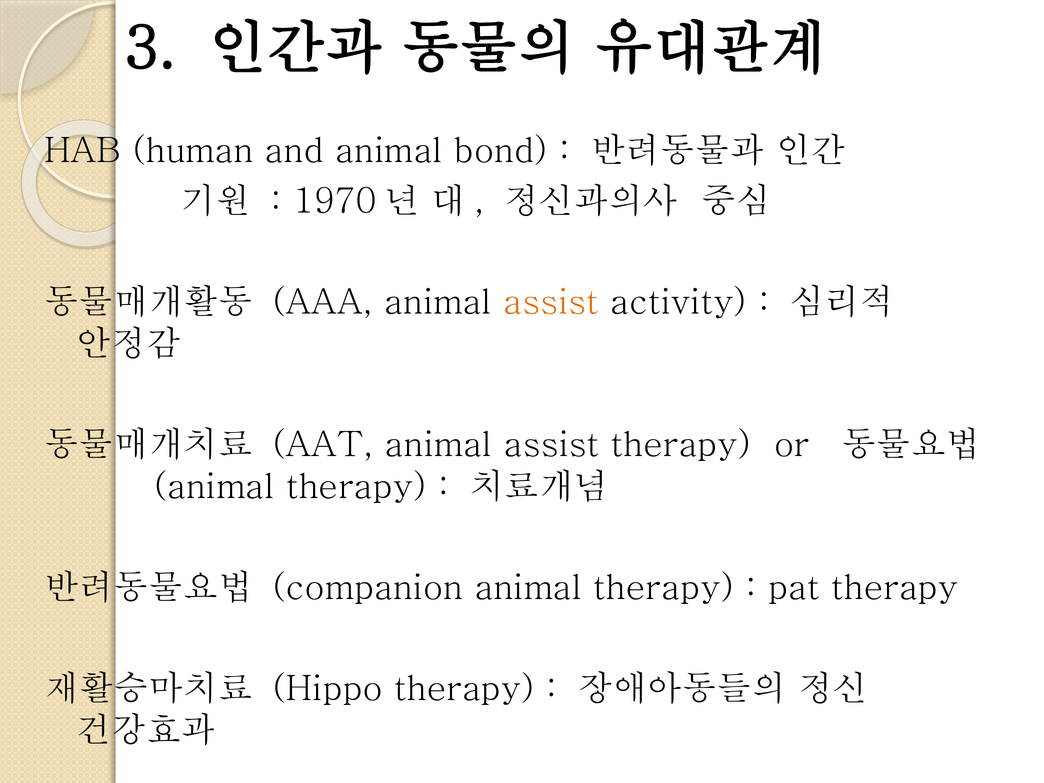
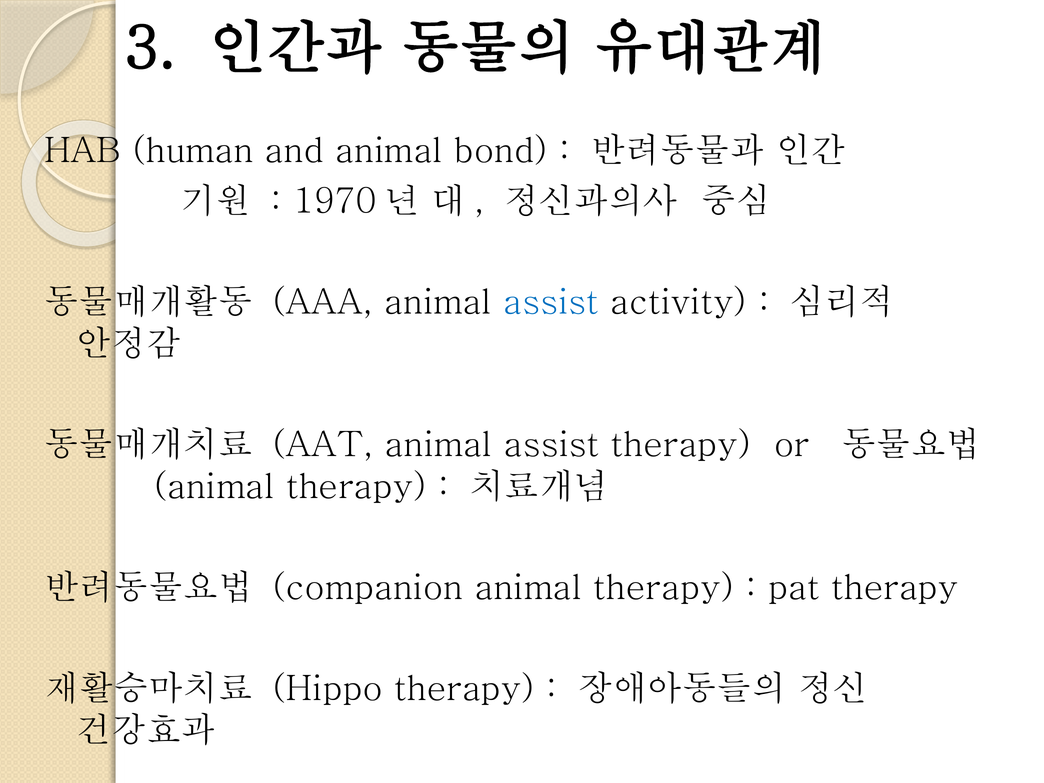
assist at (551, 302) colour: orange -> blue
